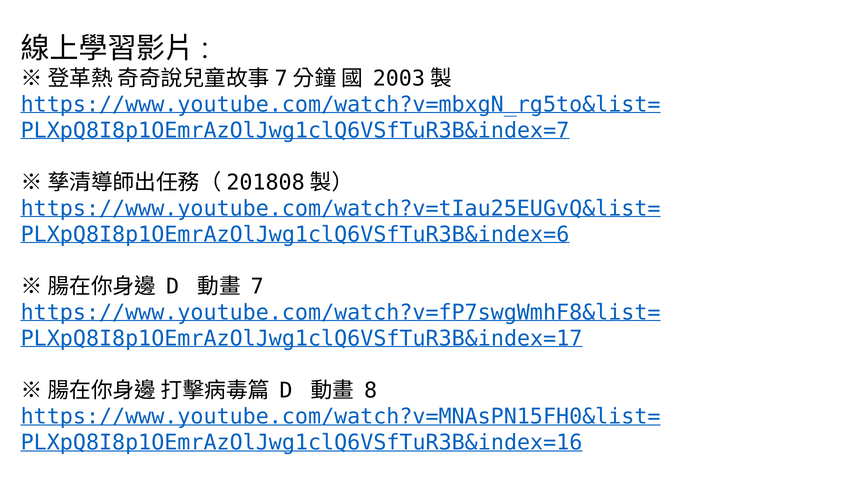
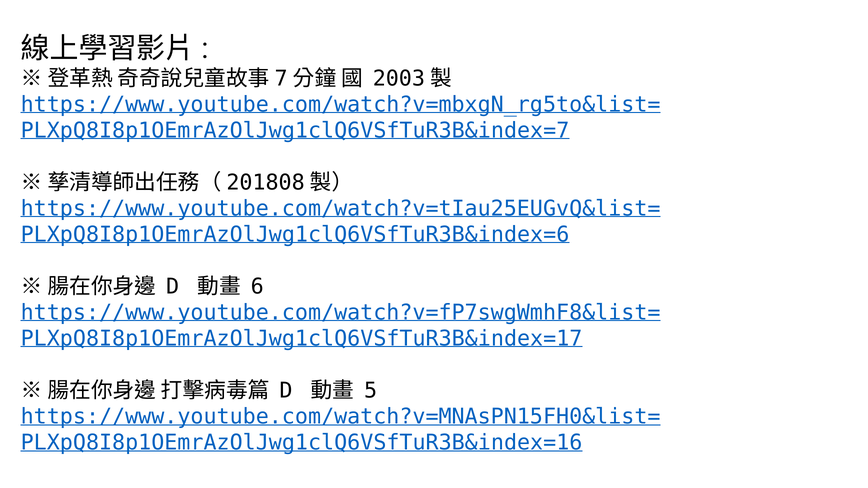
7: 7 -> 6
8: 8 -> 5
